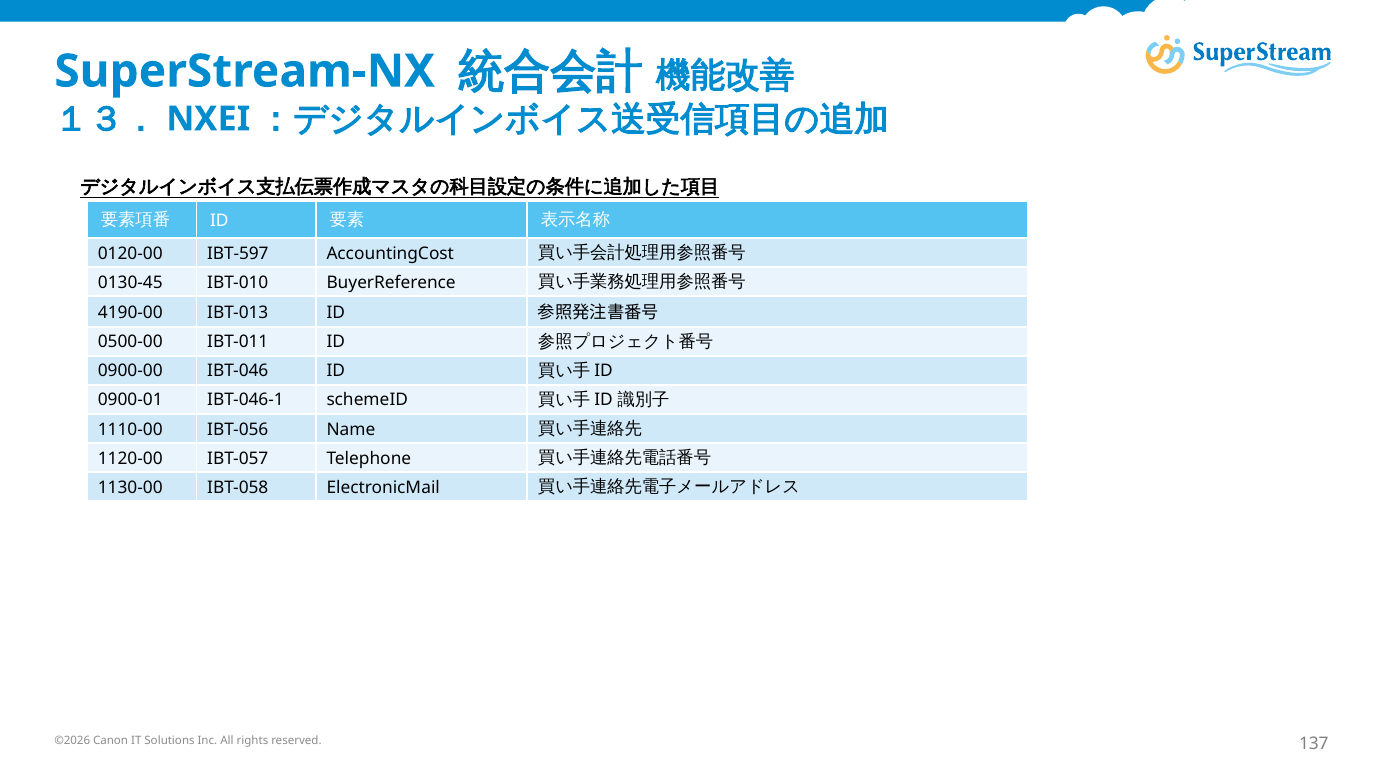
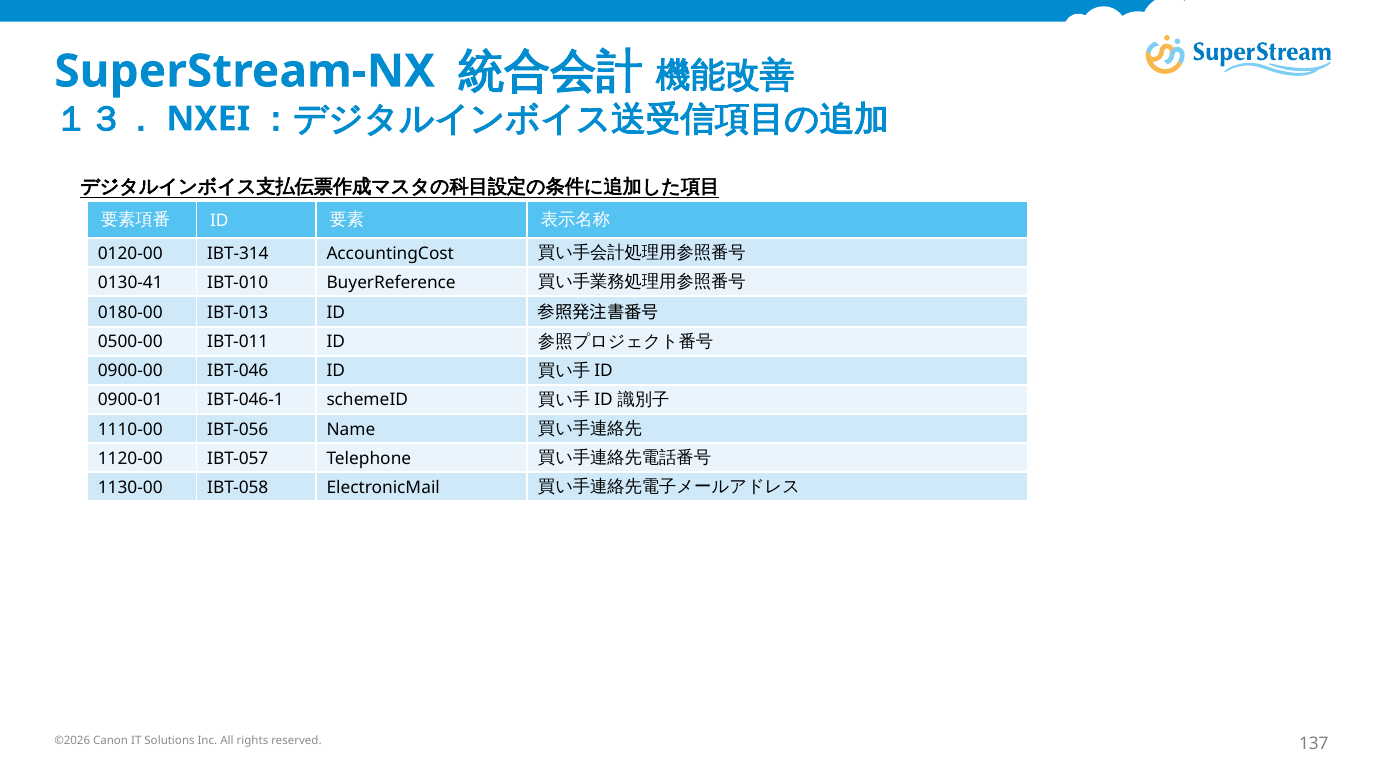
IBT-597: IBT-597 -> IBT-314
0130-45: 0130-45 -> 0130-41
4190-00: 4190-00 -> 0180-00
